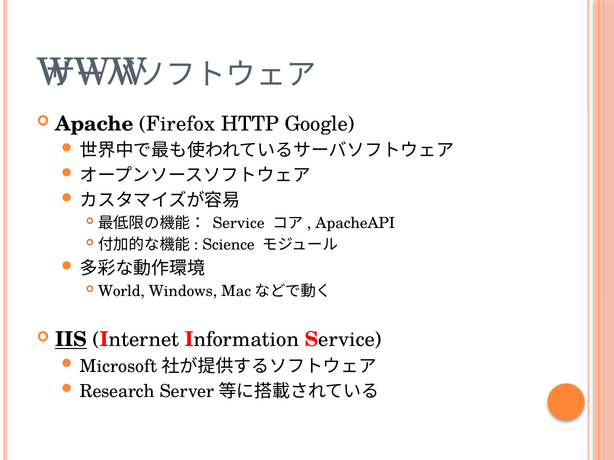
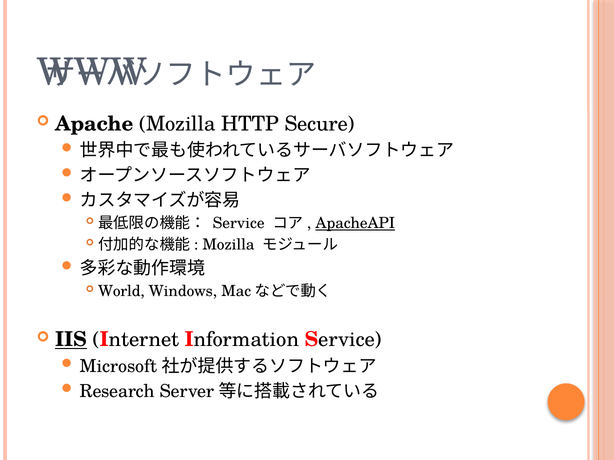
Apache Firefox: Firefox -> Mozilla
Google: Google -> Secure
ApacheAPI underline: none -> present
Science at (228, 245): Science -> Mozilla
